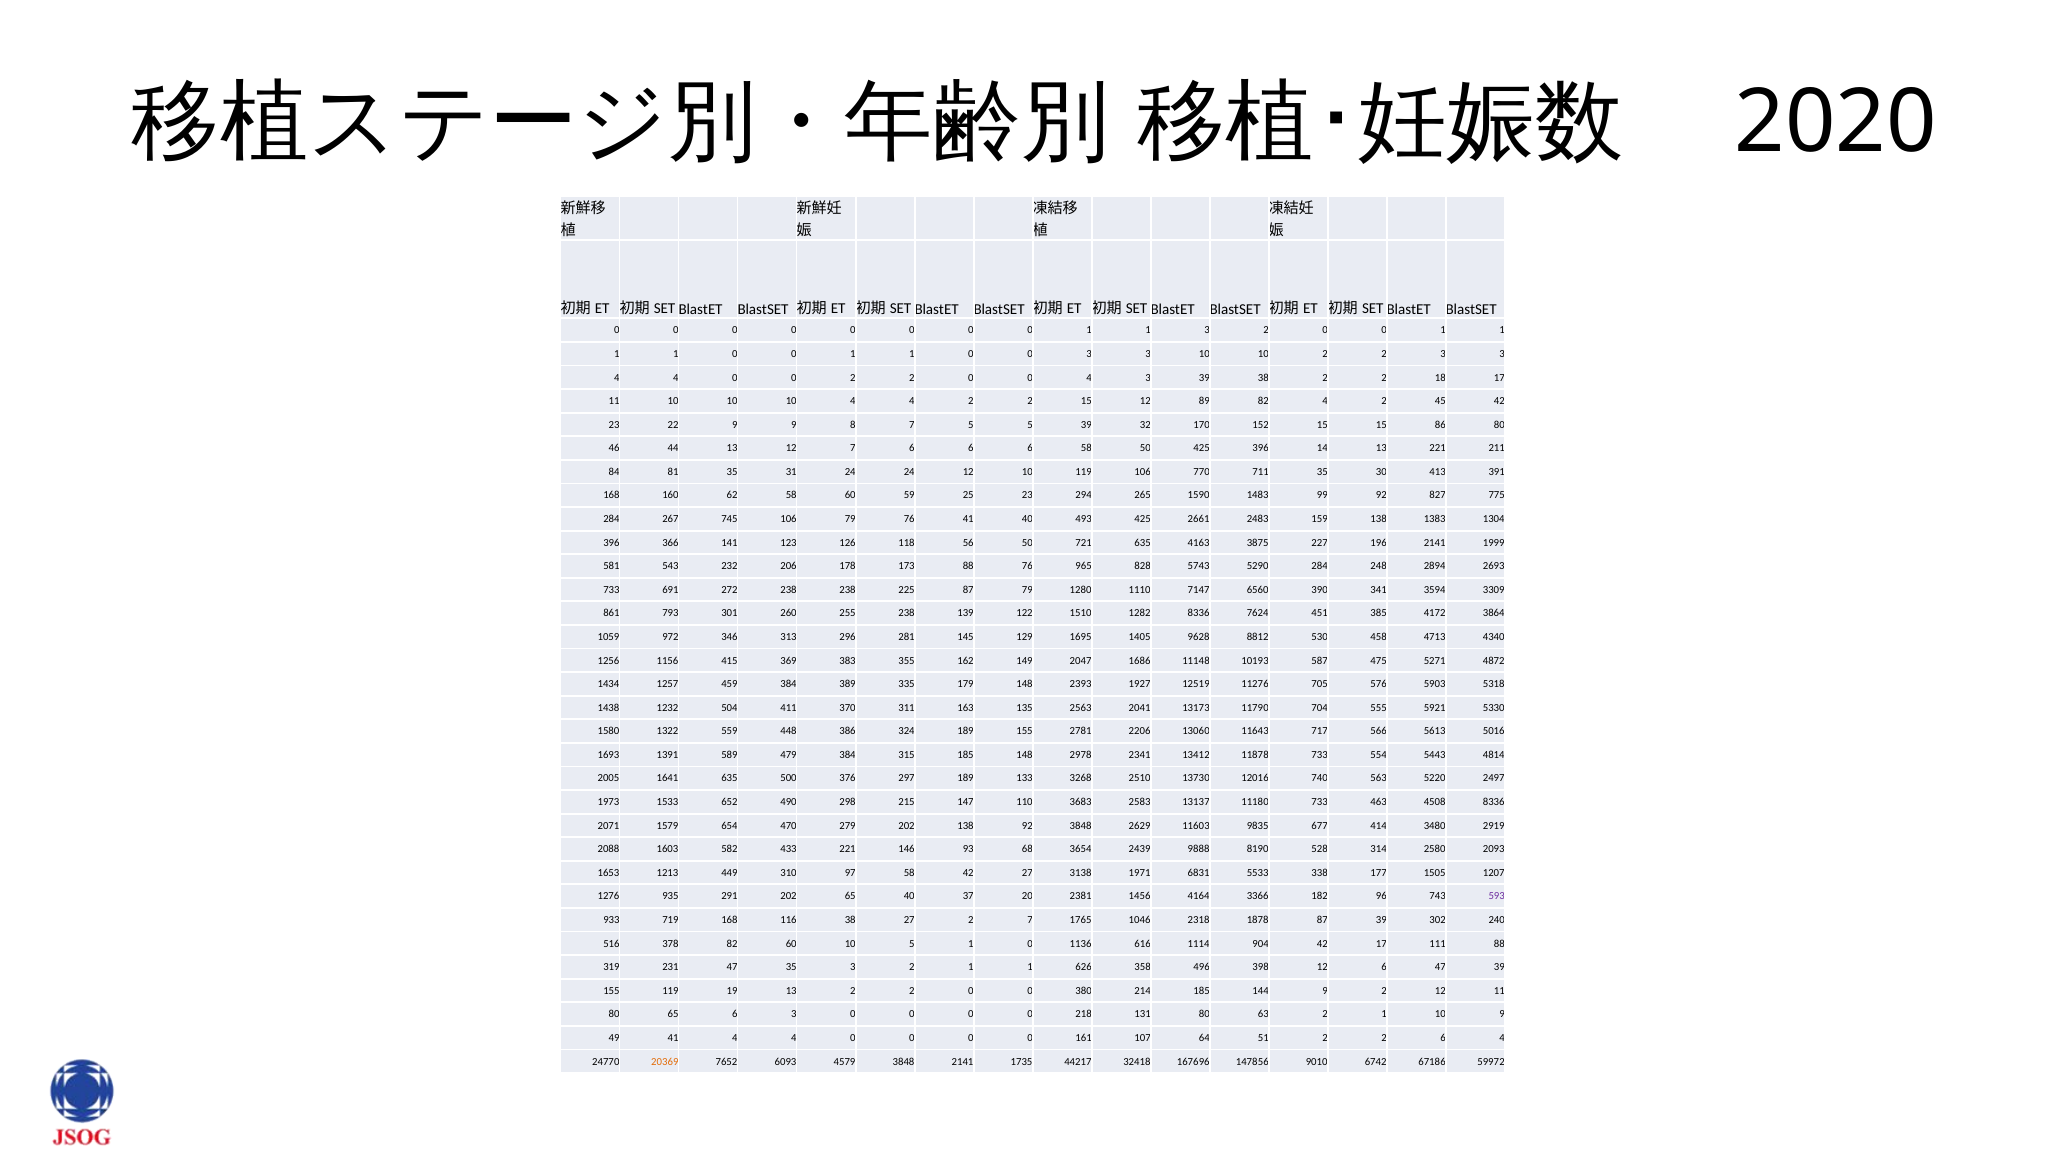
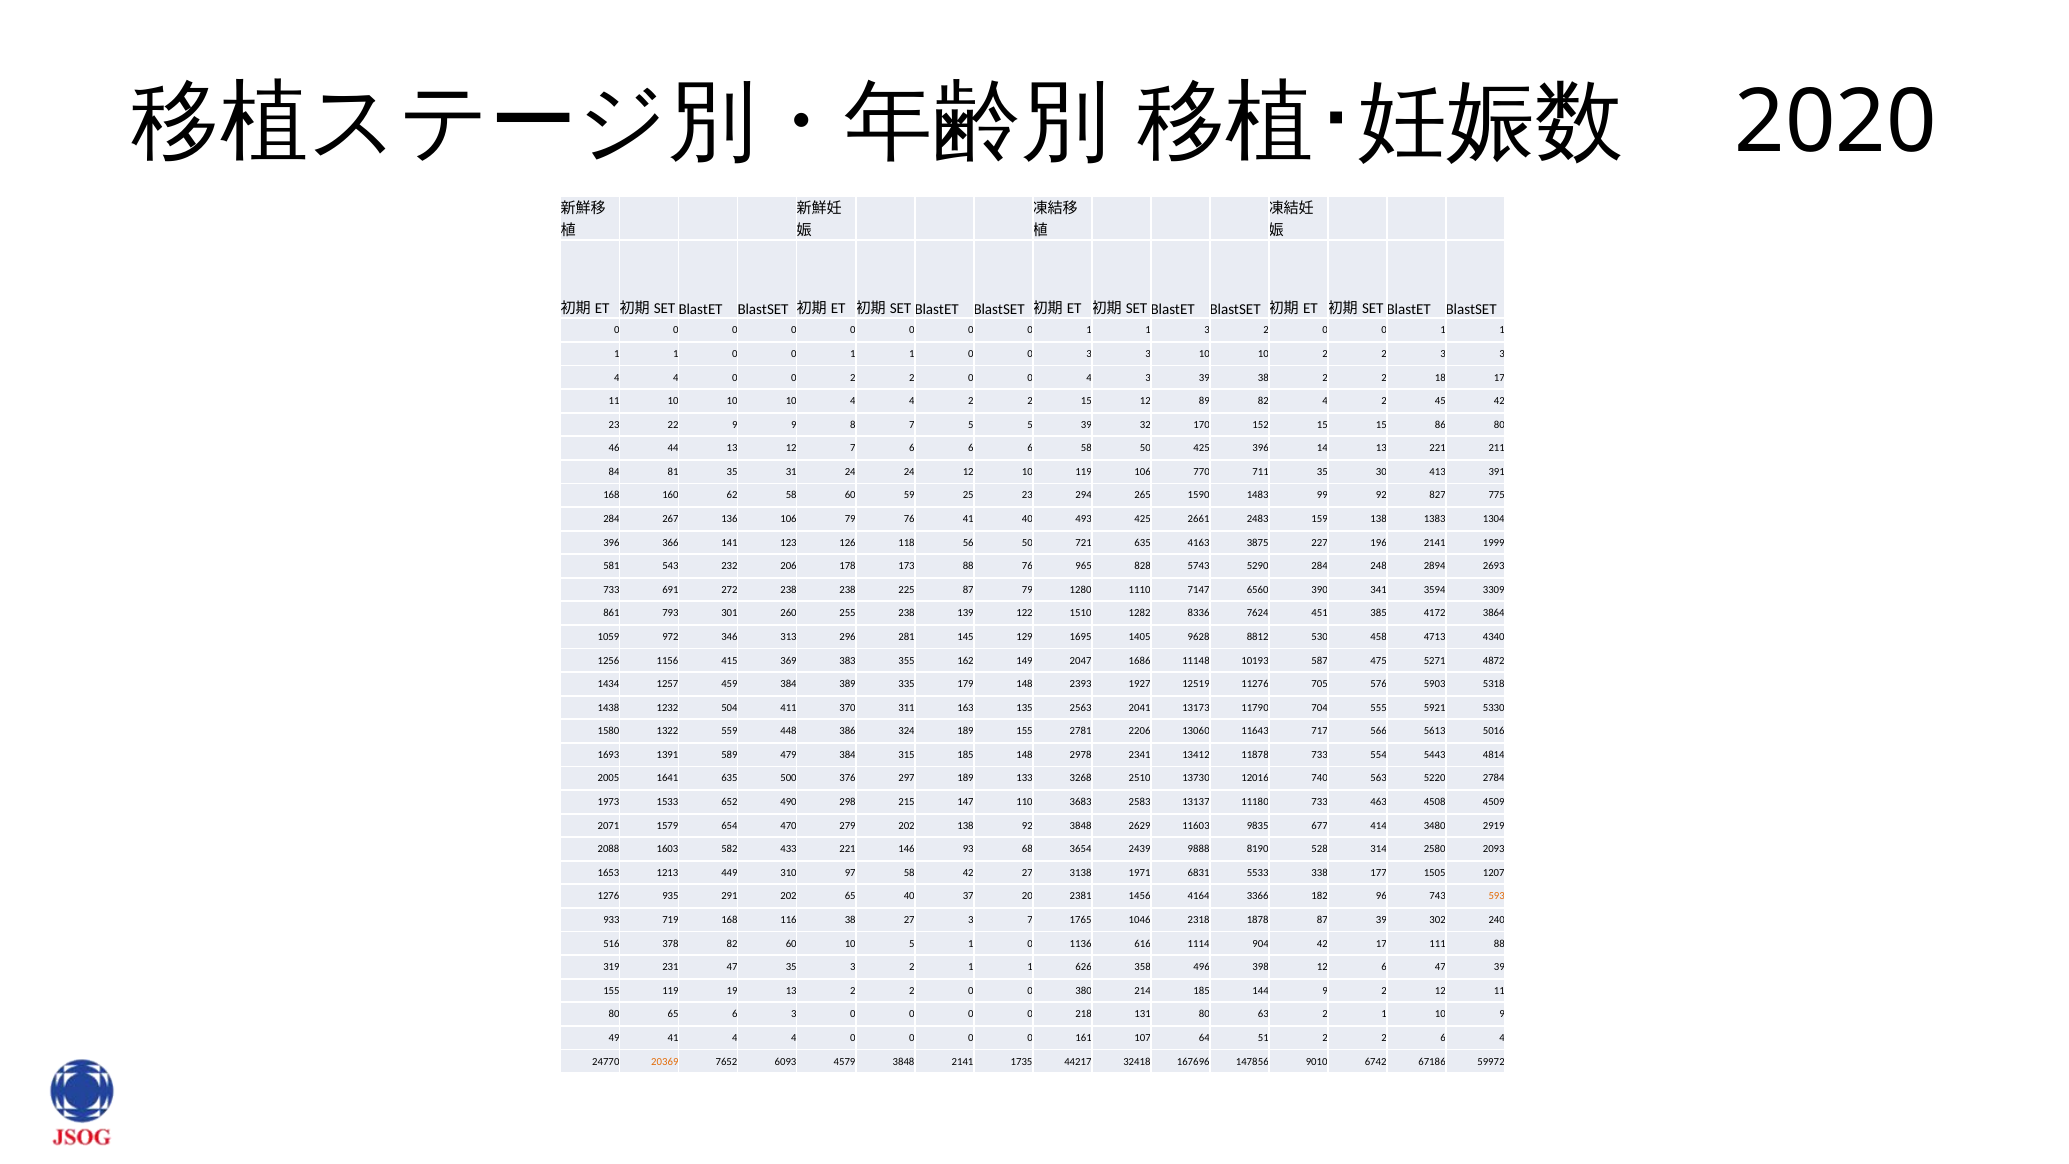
745: 745 -> 136
2497: 2497 -> 2784
4508 8336: 8336 -> 4509
593 colour: purple -> orange
27 2: 2 -> 3
